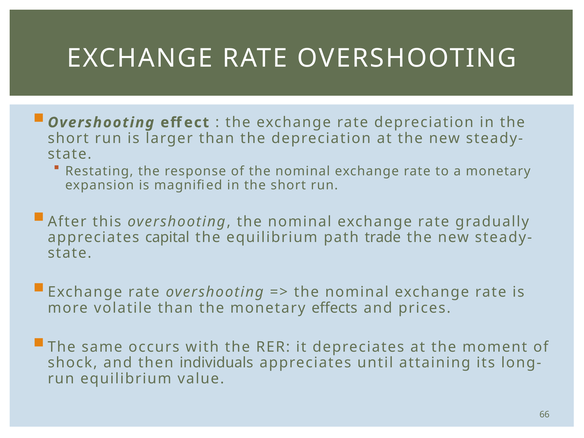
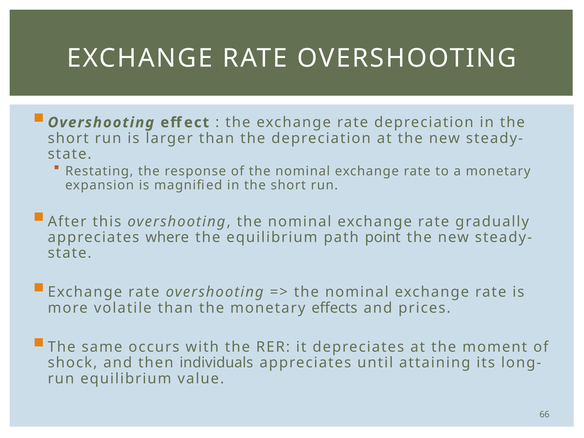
capital: capital -> where
trade: trade -> point
